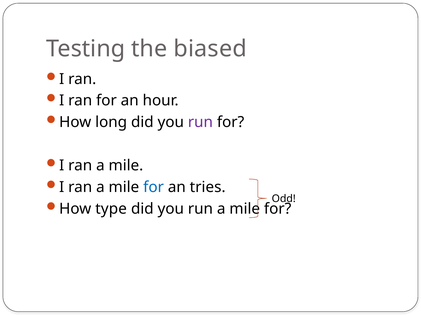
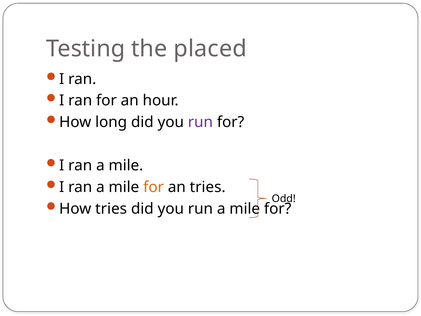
biased: biased -> placed
for at (154, 187) colour: blue -> orange
How type: type -> tries
